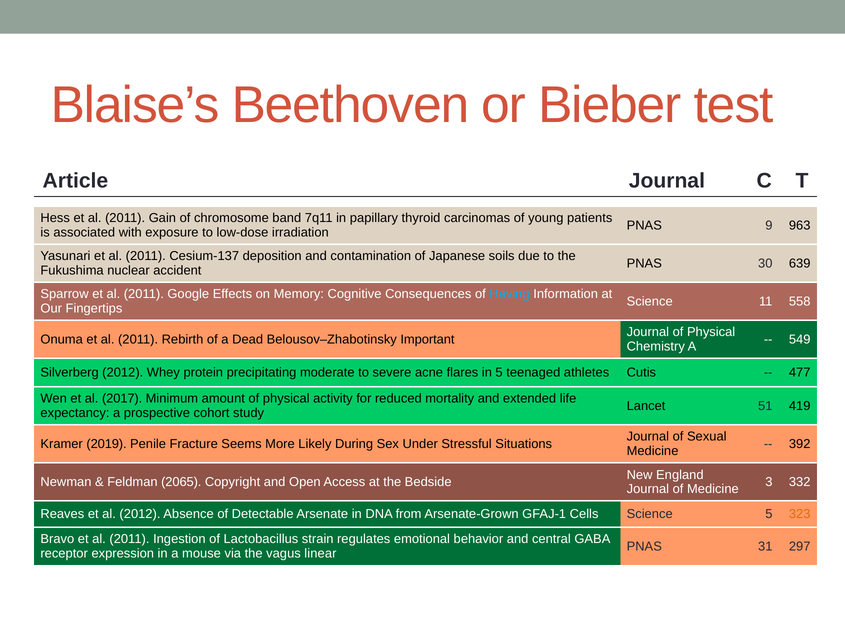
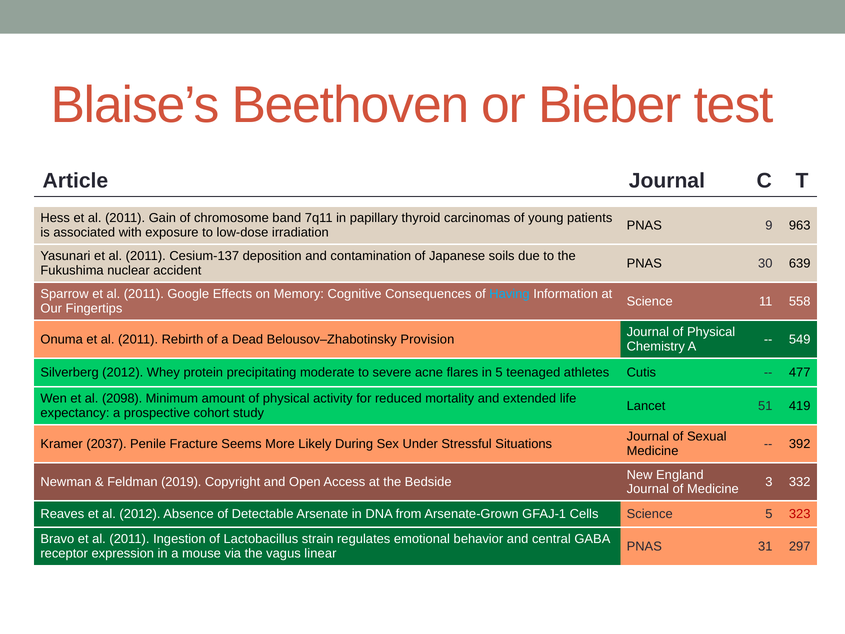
Important: Important -> Provision
2017: 2017 -> 2098
2019: 2019 -> 2037
2065: 2065 -> 2019
323 colour: orange -> red
